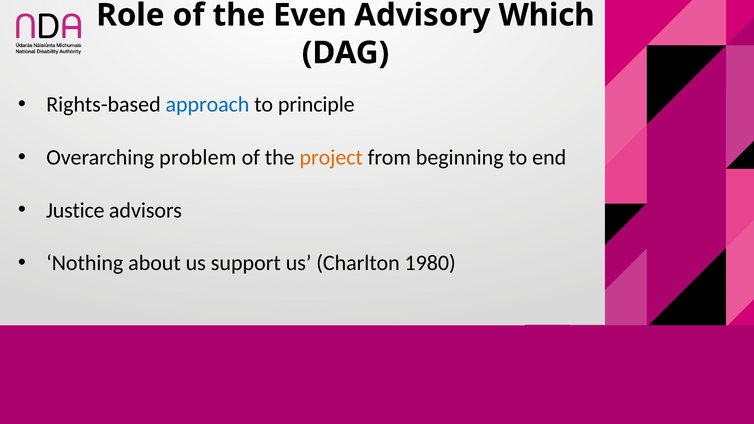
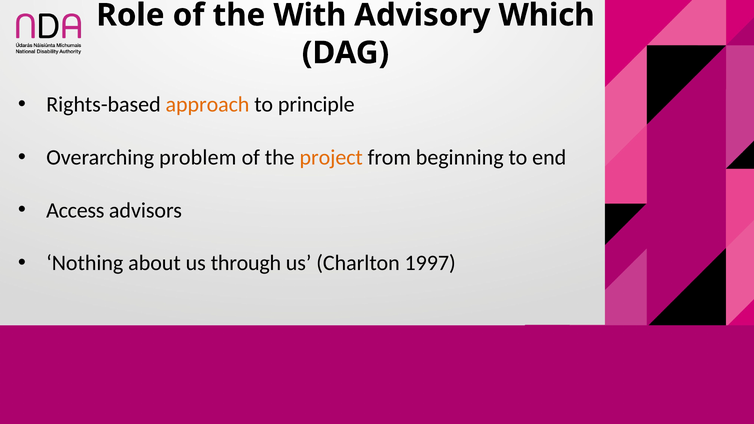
Even: Even -> With
approach colour: blue -> orange
Justice: Justice -> Access
support: support -> through
1980: 1980 -> 1997
